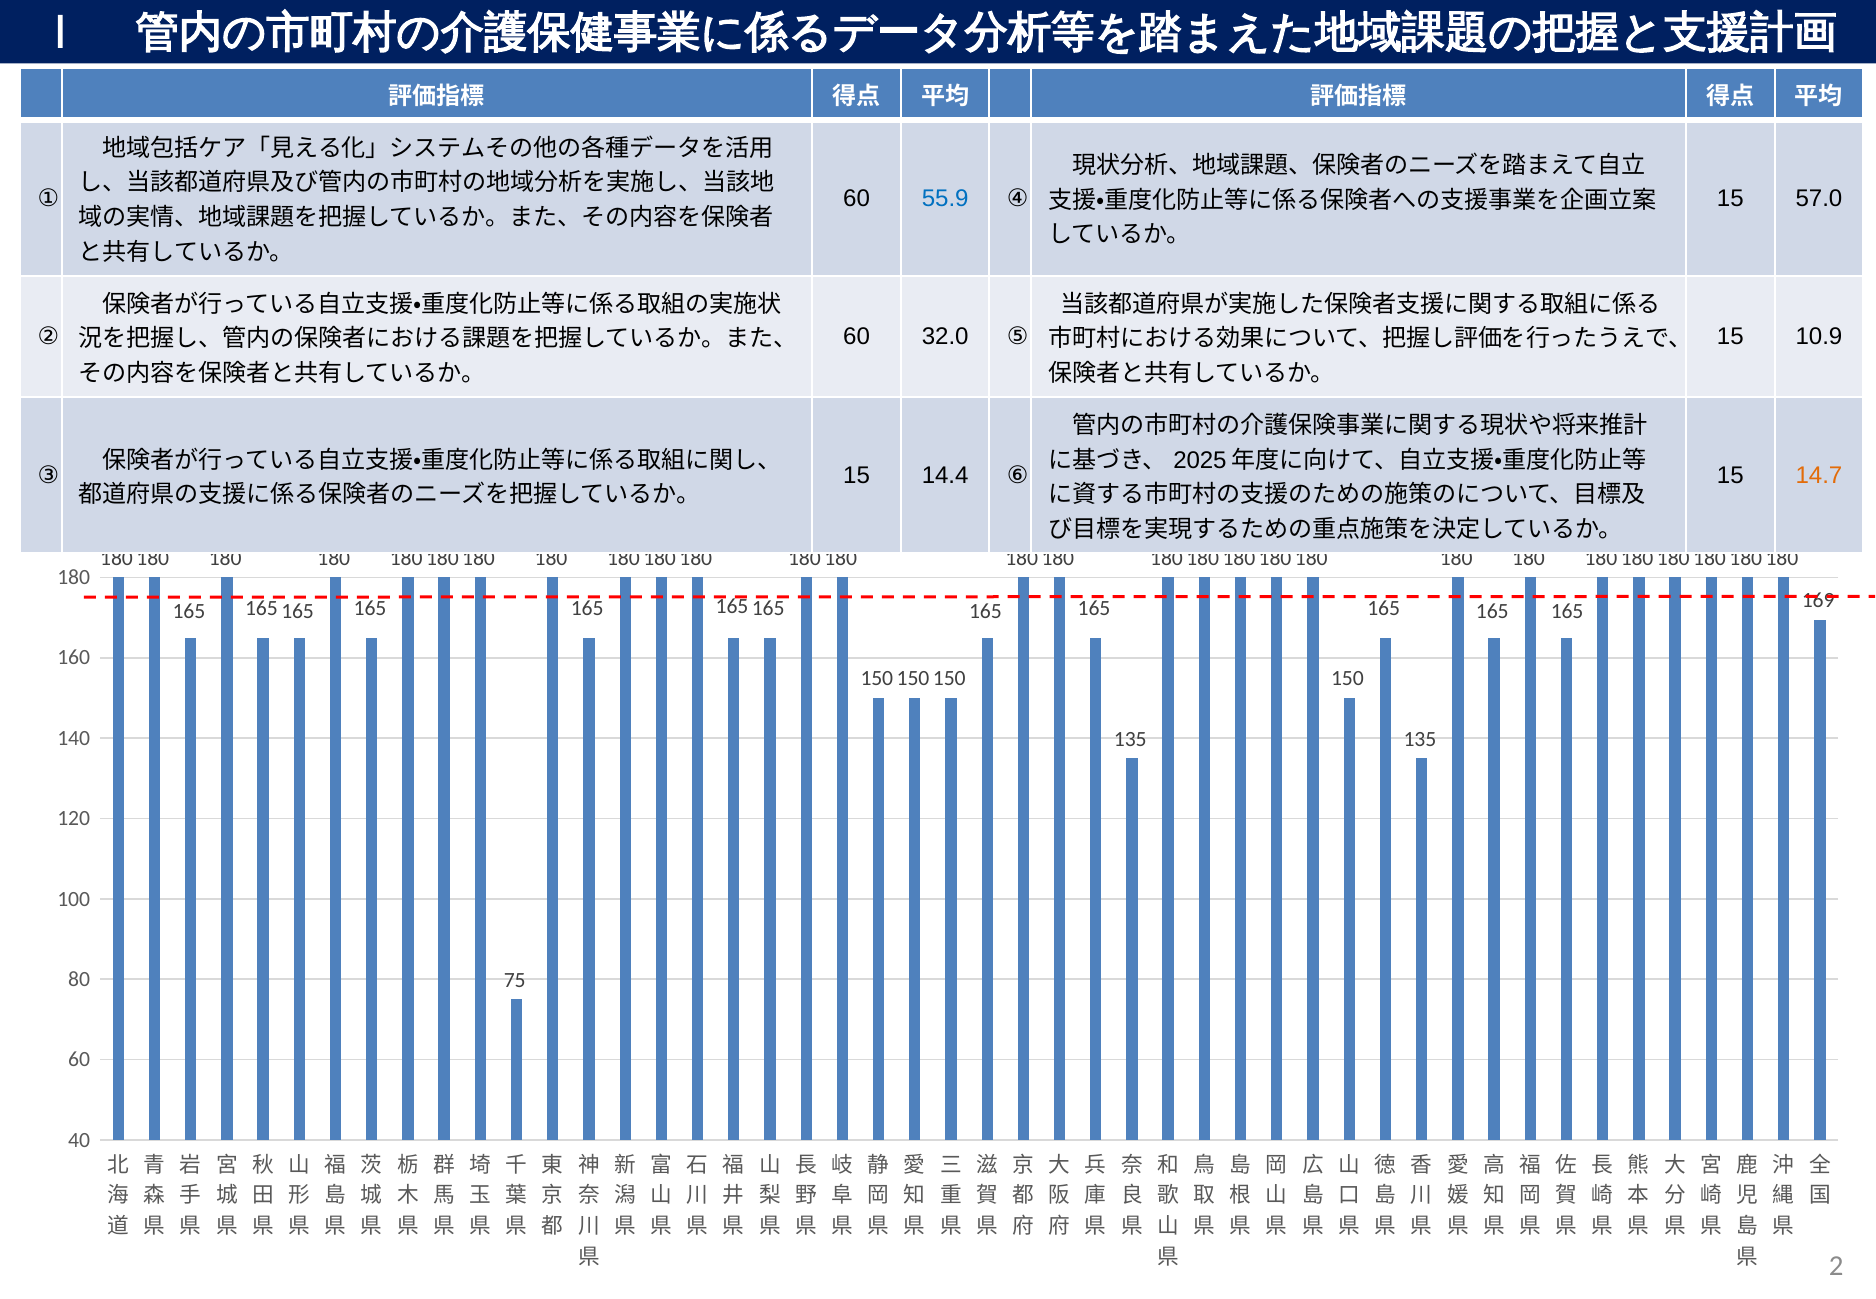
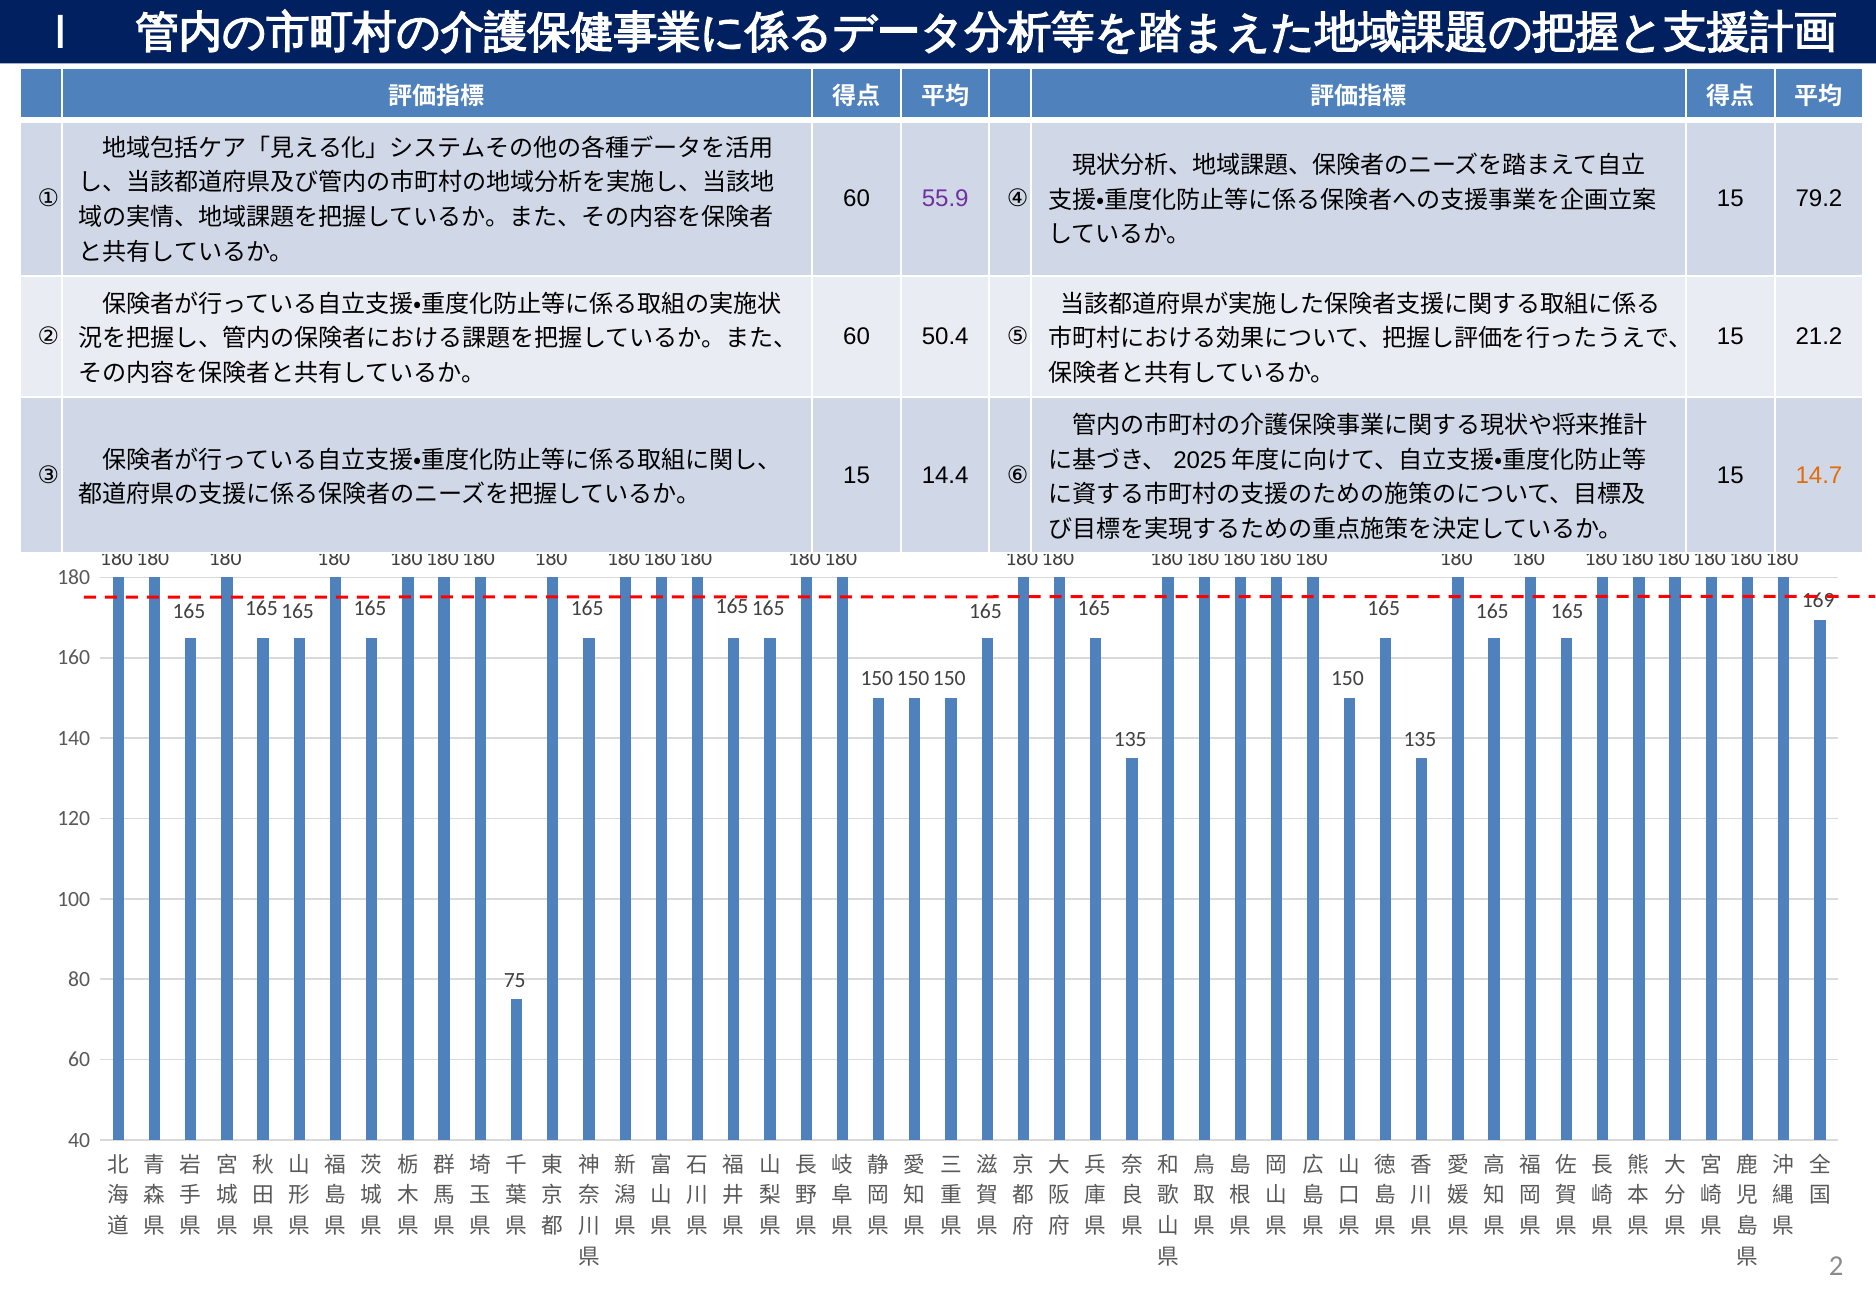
55.9 colour: blue -> purple
57.0: 57.0 -> 79.2
32.0: 32.0 -> 50.4
10.9: 10.9 -> 21.2
